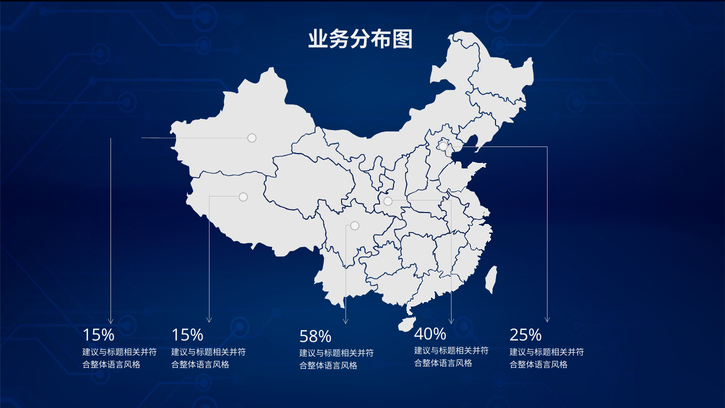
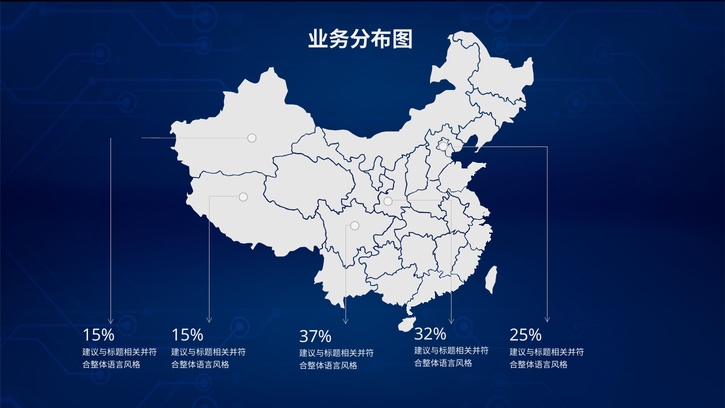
40%: 40% -> 32%
58%: 58% -> 37%
